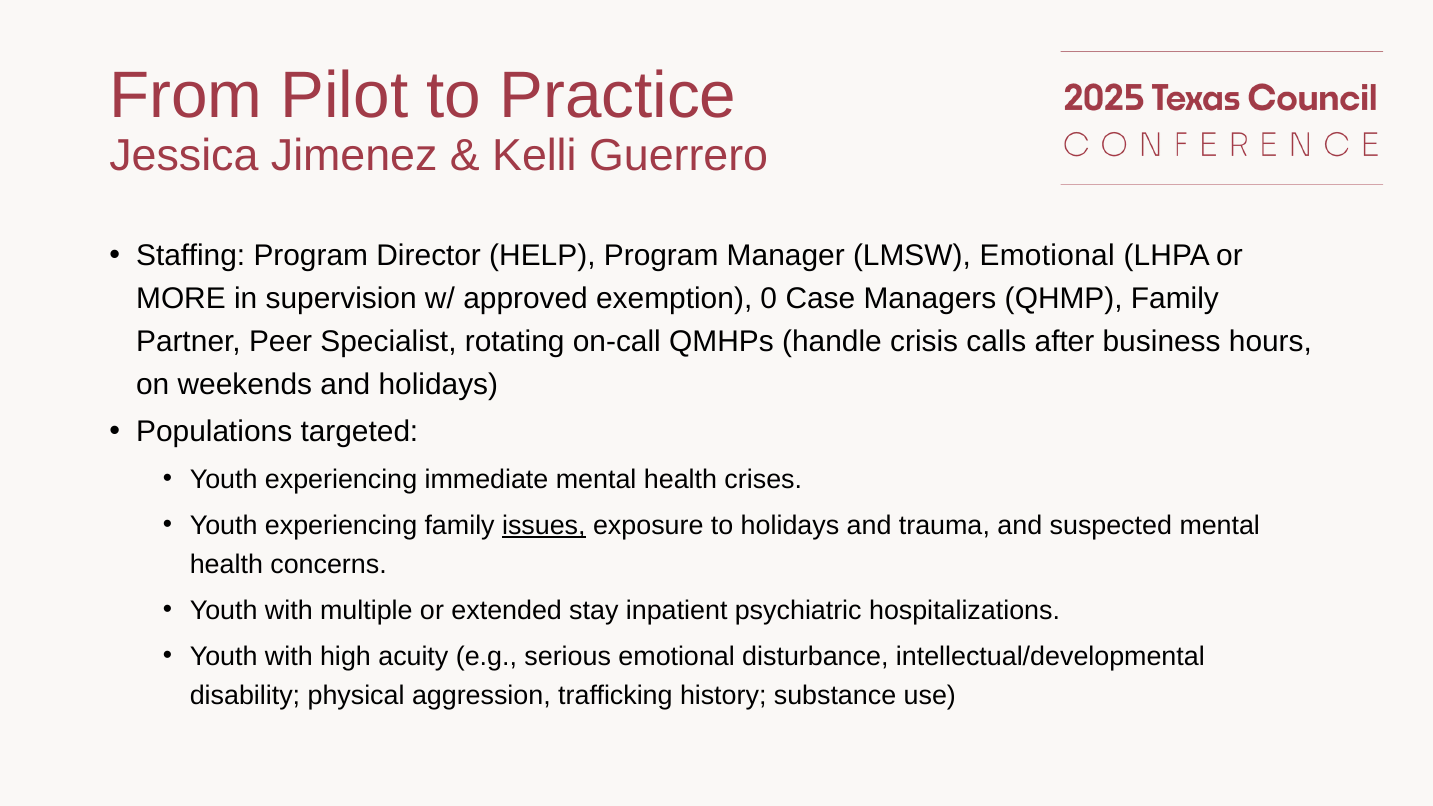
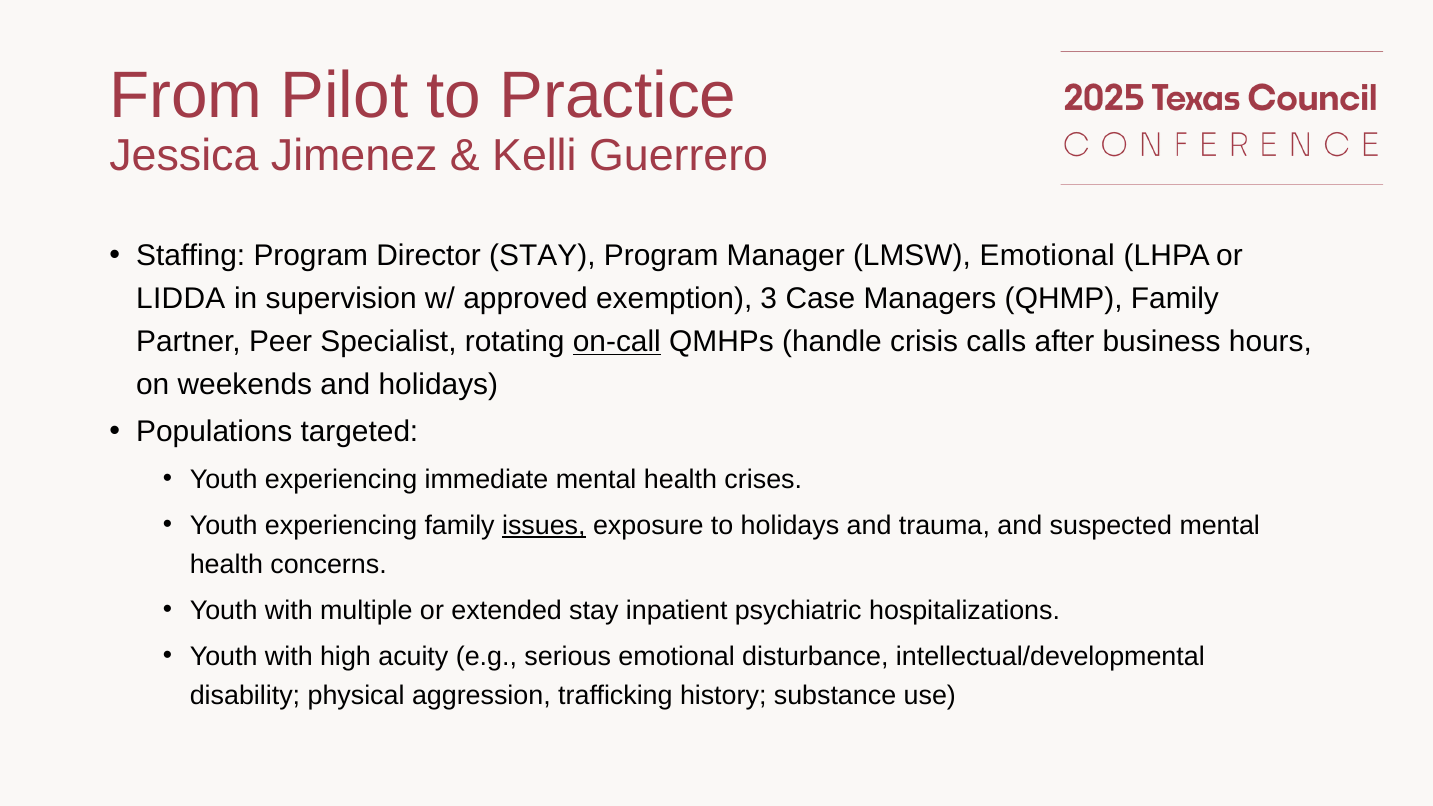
Director HELP: HELP -> STAY
MORE: MORE -> LIDDA
0: 0 -> 3
on-call underline: none -> present
